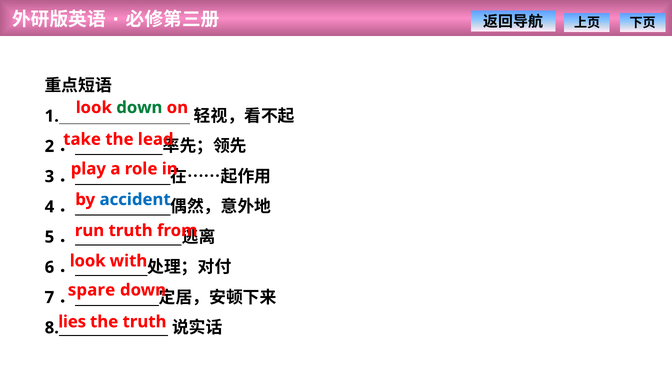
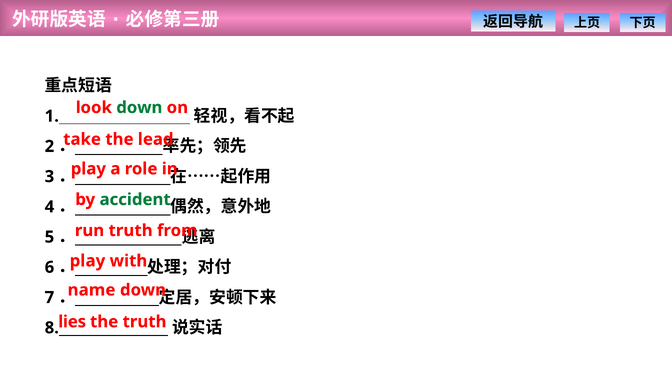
accident colour: blue -> green
look at (88, 261): look -> play
spare: spare -> name
